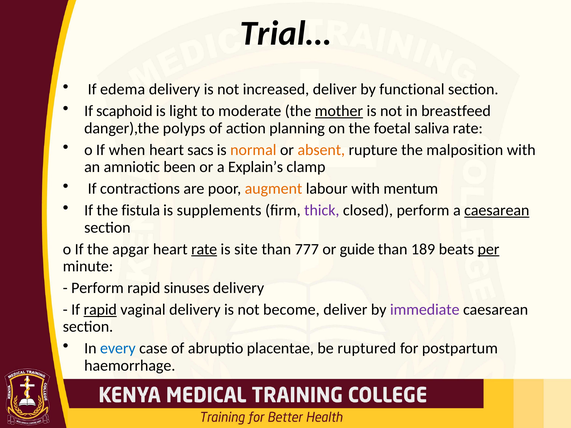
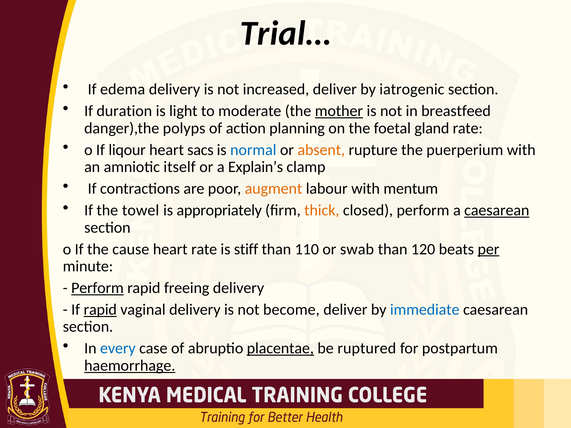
functional: functional -> iatrogenic
scaphoid: scaphoid -> duration
saliva: saliva -> gland
when: when -> liqour
normal colour: orange -> blue
malposition: malposition -> puerperium
been: been -> itself
fistula: fistula -> towel
supplements: supplements -> appropriately
thick colour: purple -> orange
apgar: apgar -> cause
rate at (204, 249) underline: present -> none
site: site -> stiff
777: 777 -> 110
guide: guide -> swab
189: 189 -> 120
Perform at (97, 288) underline: none -> present
sinuses: sinuses -> freeing
immediate colour: purple -> blue
placentae underline: none -> present
haemorrhage underline: none -> present
